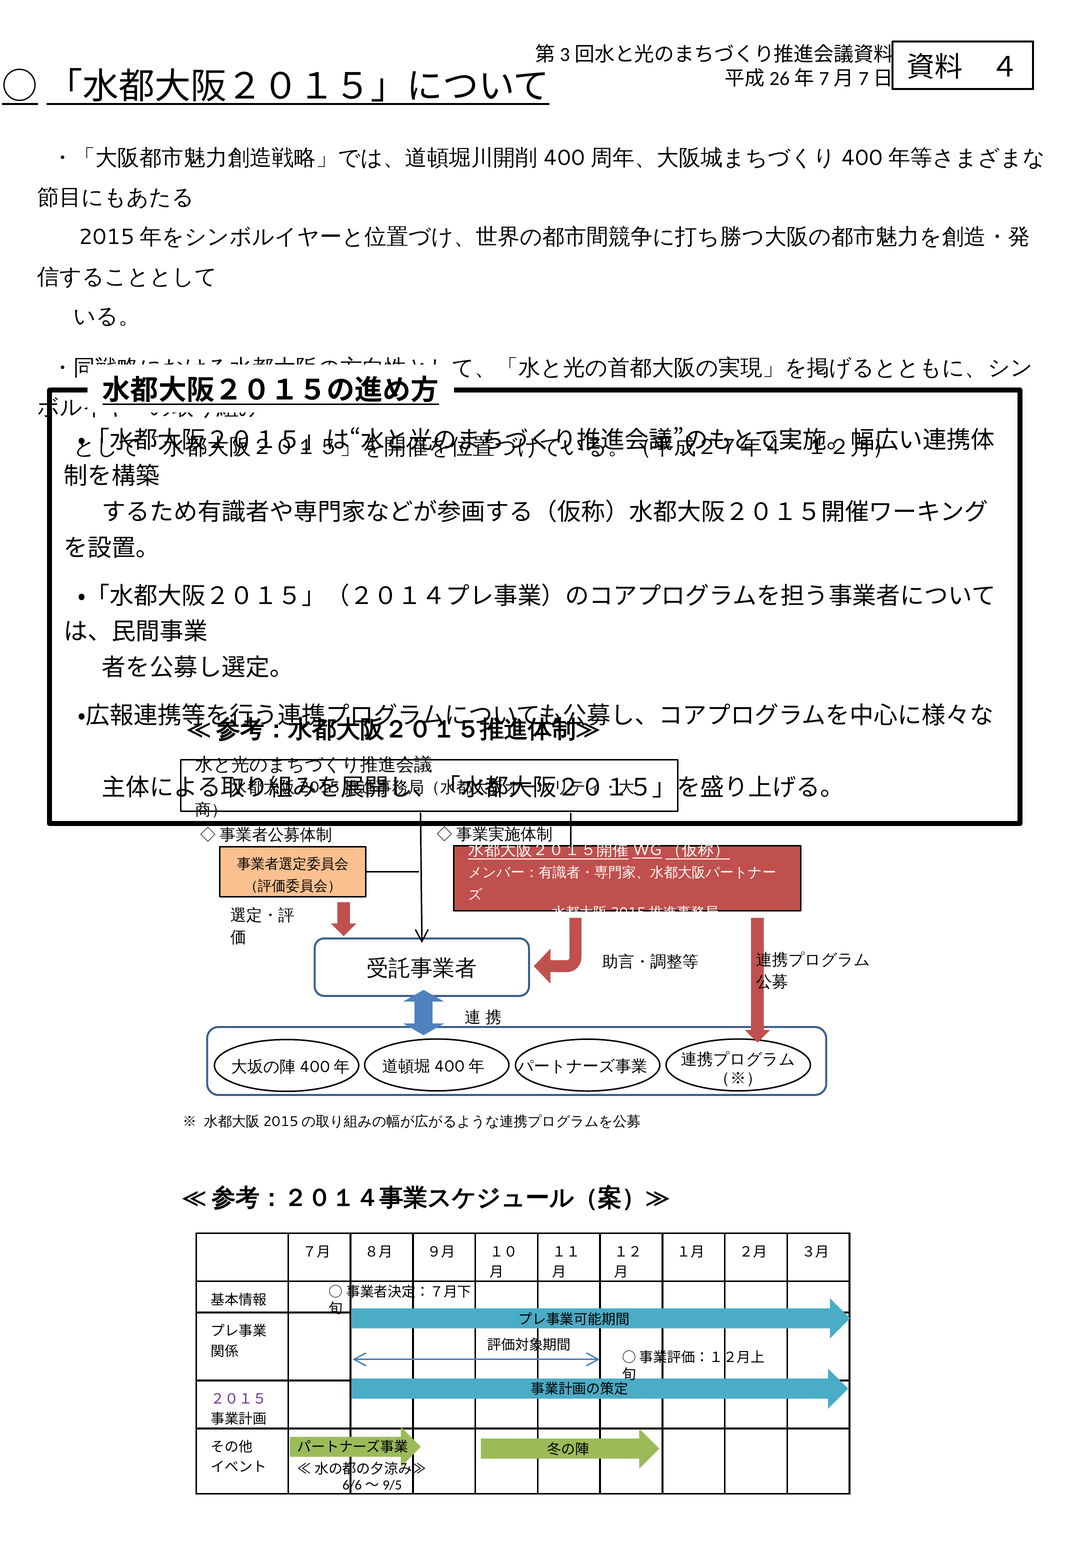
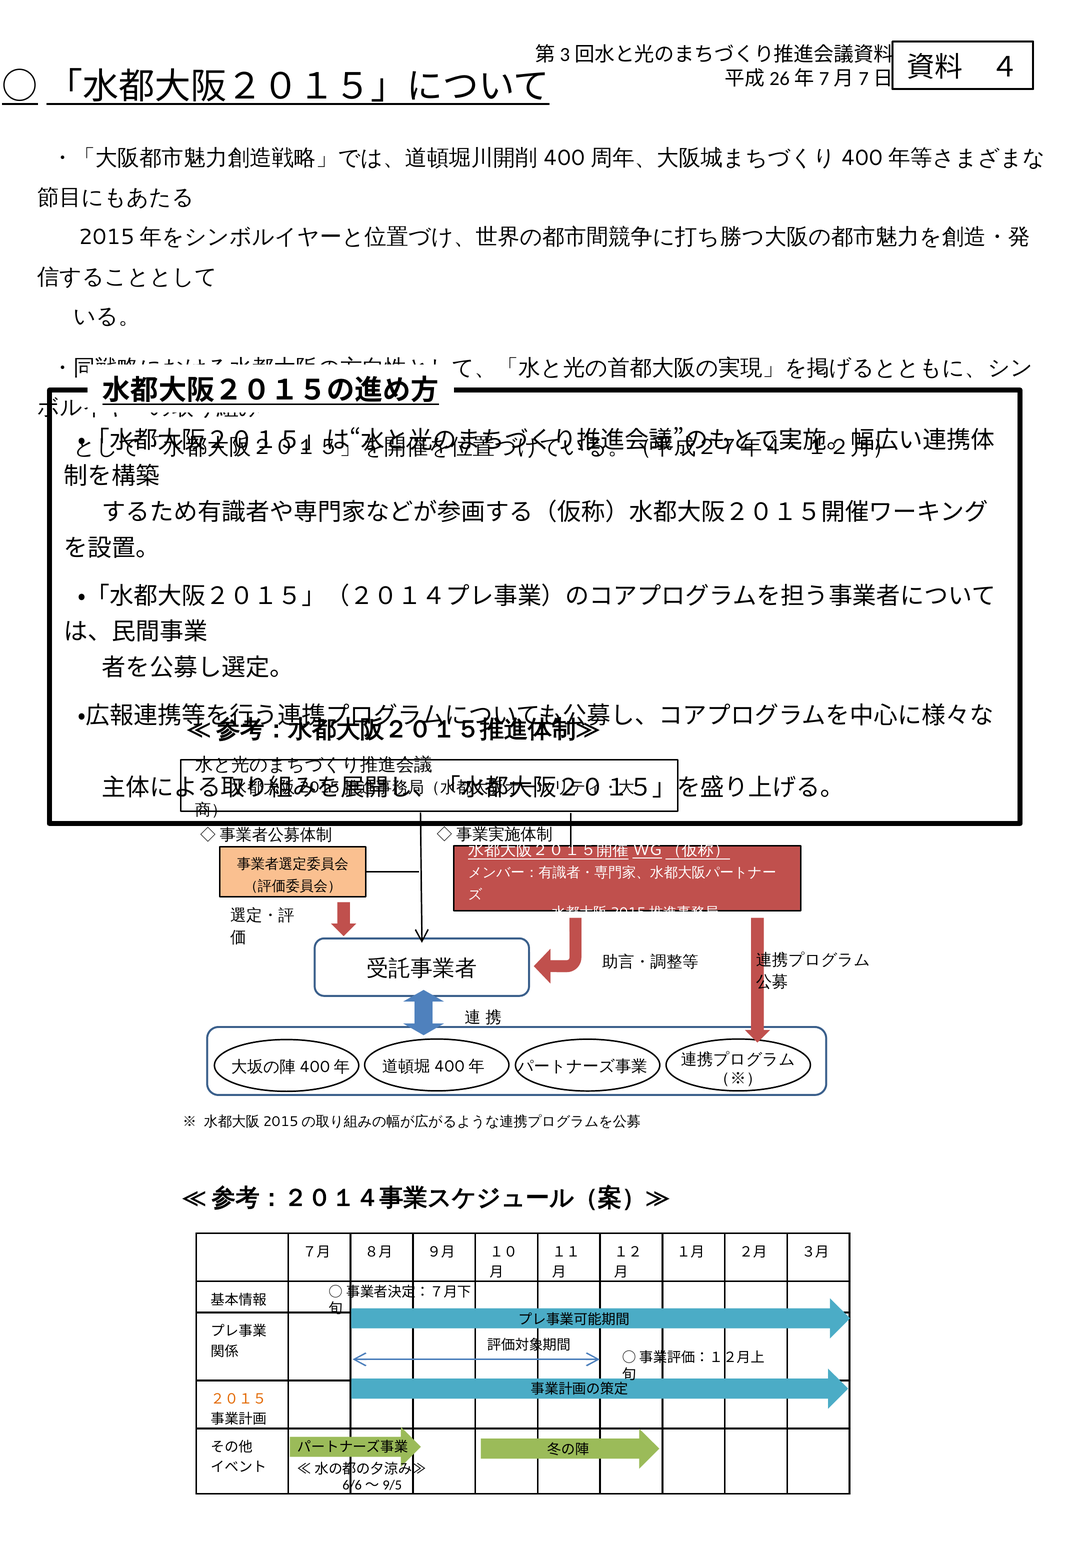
２０１５ colour: purple -> orange
